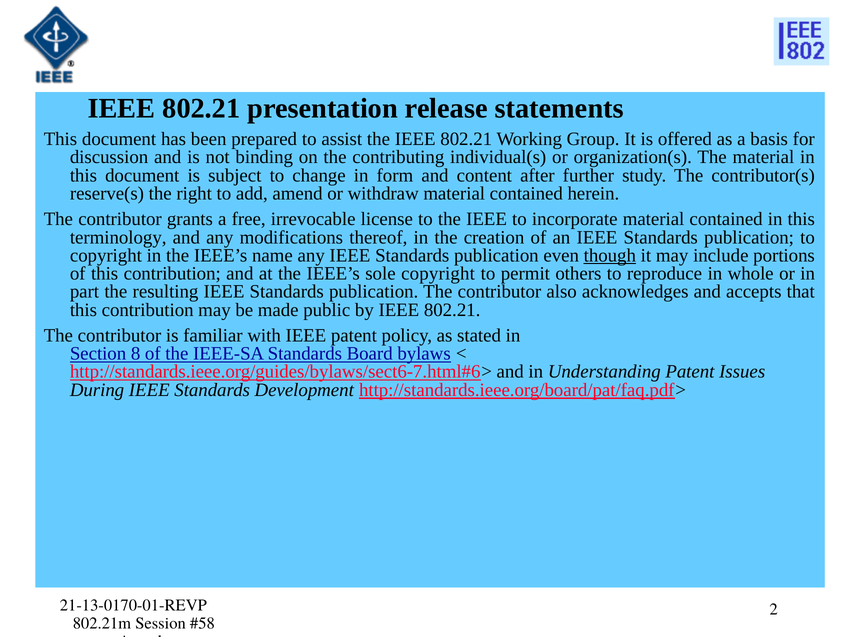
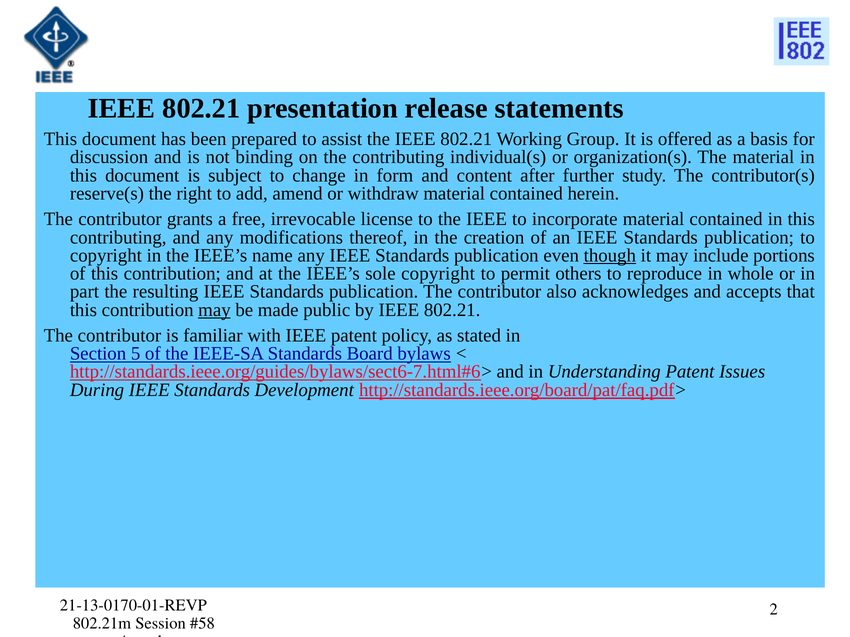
terminology at (118, 237): terminology -> contributing
may at (214, 310) underline: none -> present
8: 8 -> 5
